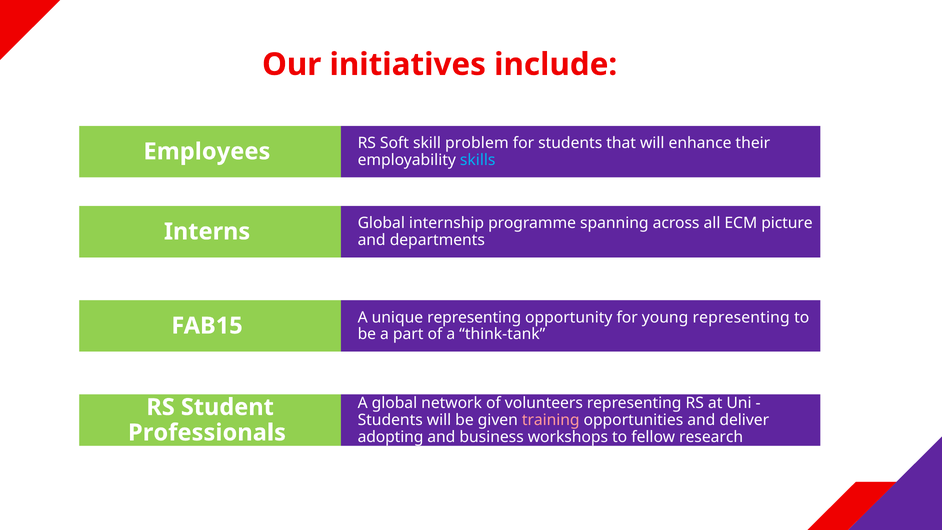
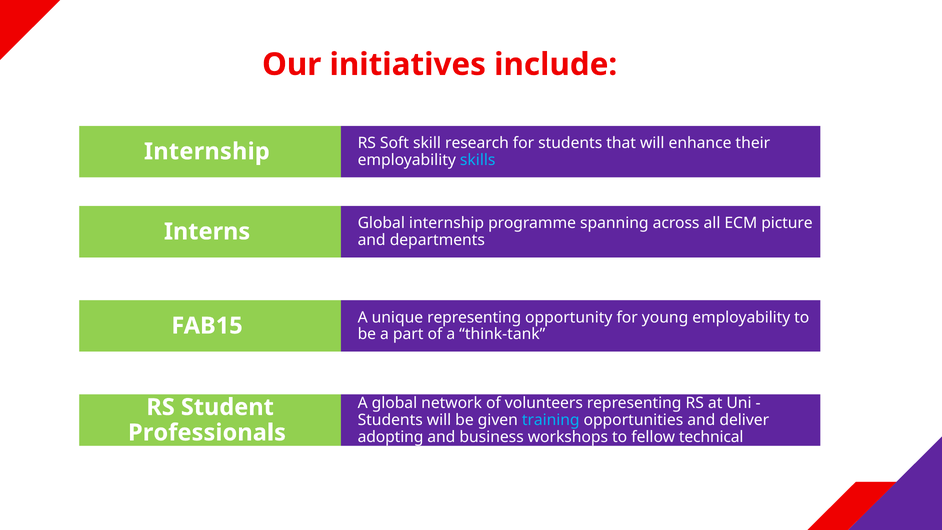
problem: problem -> research
Employees at (207, 151): Employees -> Internship
young representing: representing -> employability
training colour: pink -> light blue
research: research -> technical
